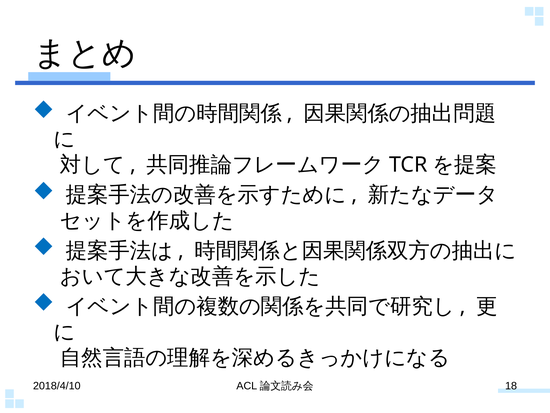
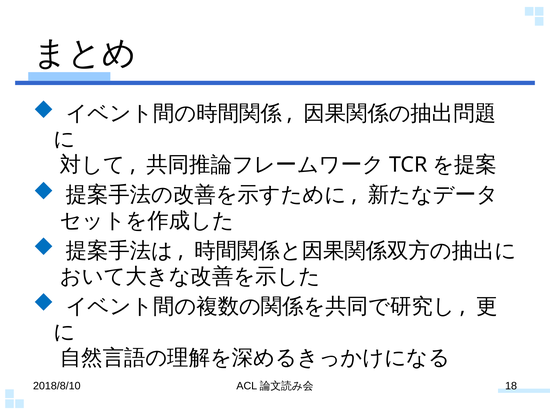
2018/4/10: 2018/4/10 -> 2018/8/10
